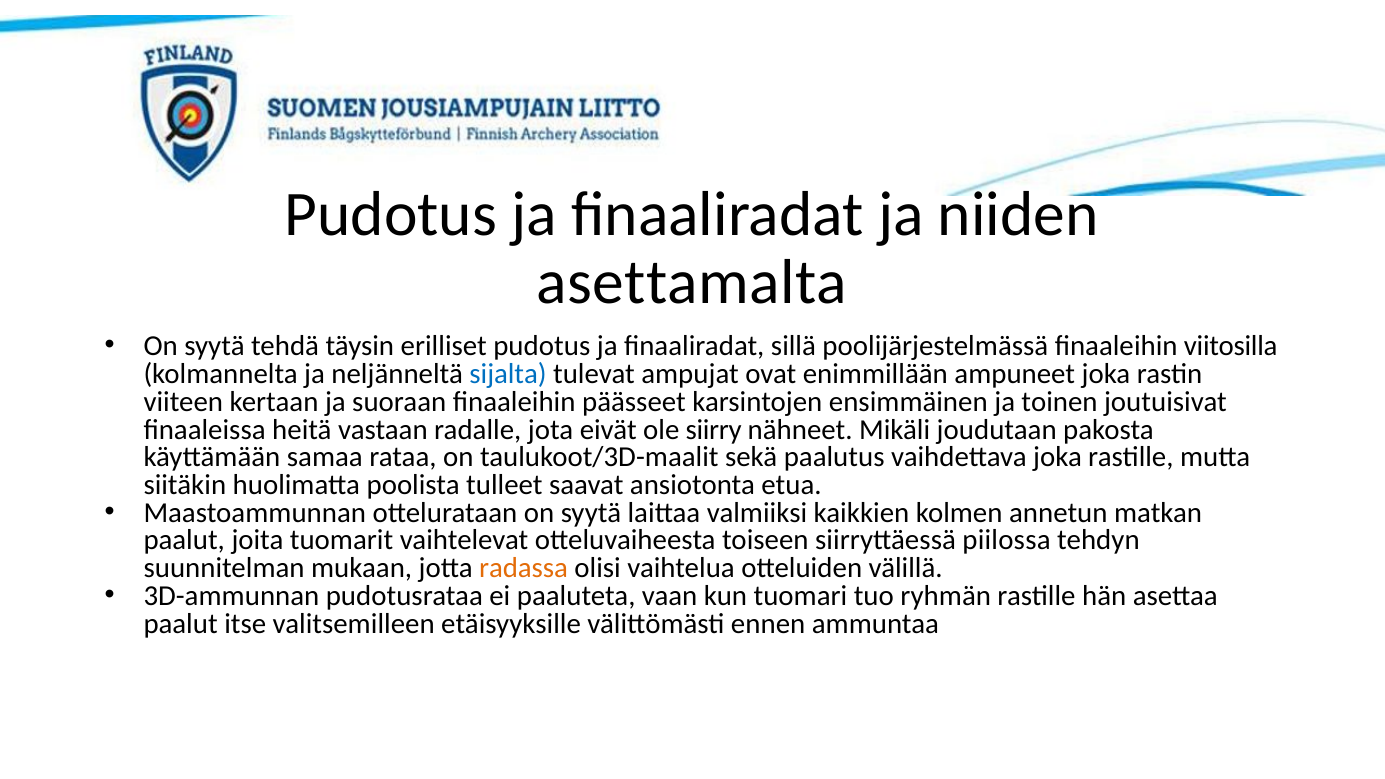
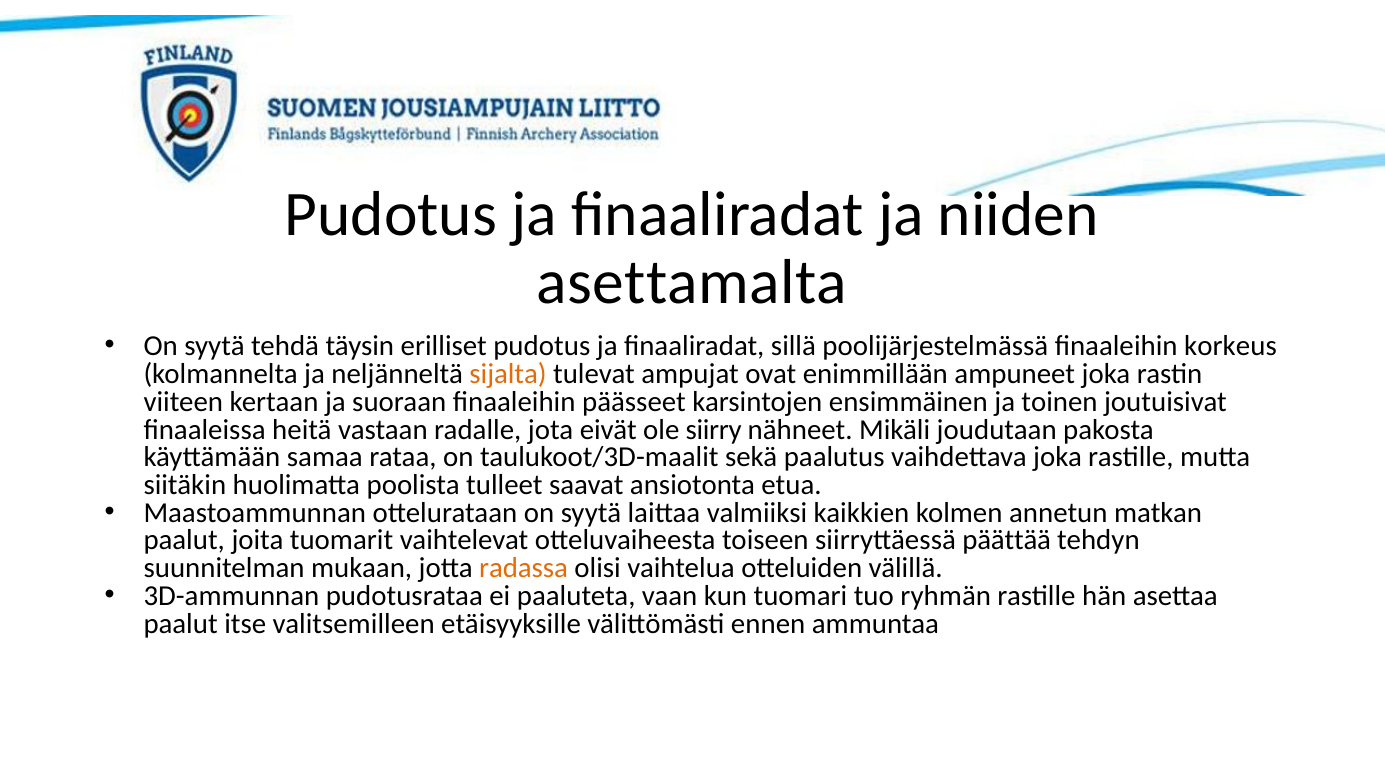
viitosilla: viitosilla -> korkeus
sijalta colour: blue -> orange
piilossa: piilossa -> päättää
